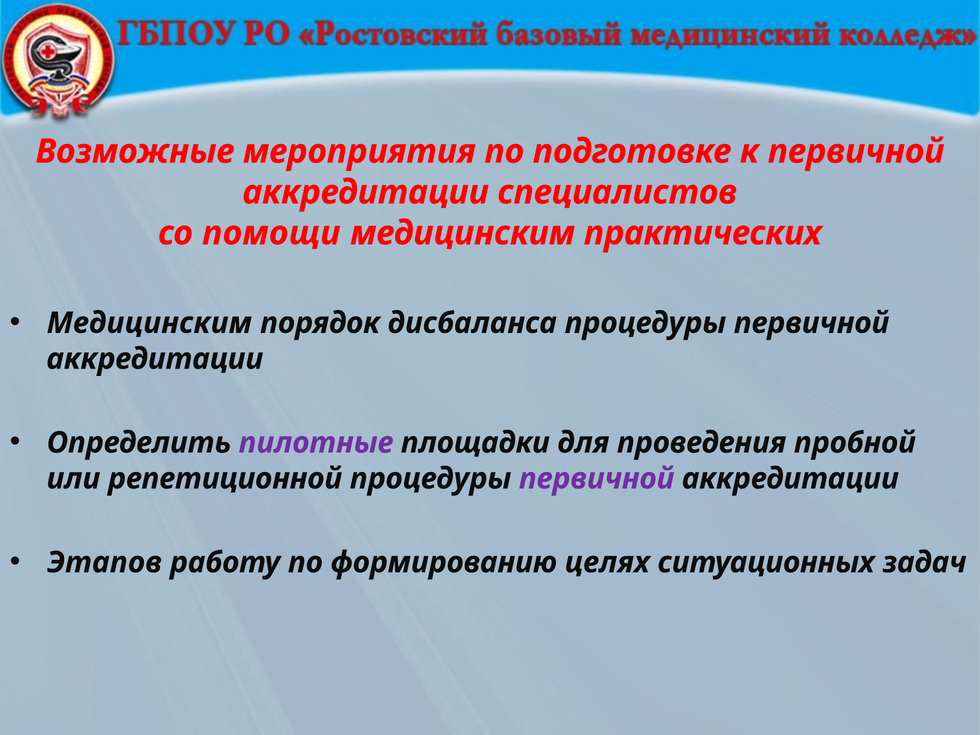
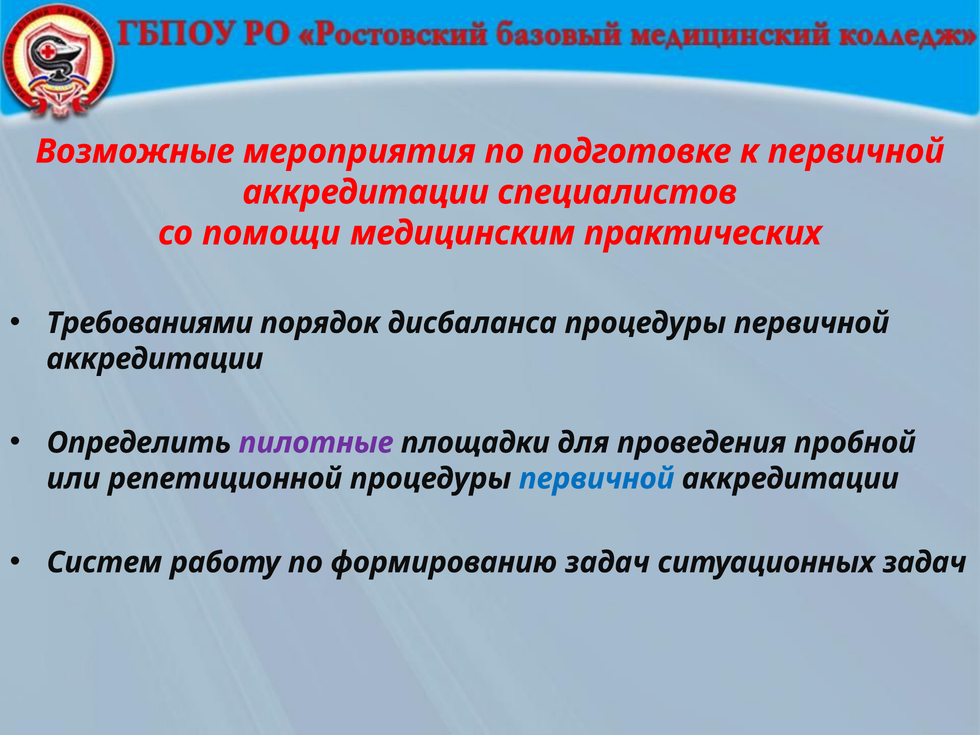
Медицинским at (149, 323): Медицинским -> Требованиями
первичной at (597, 479) colour: purple -> blue
Этапов: Этапов -> Систем
формированию целях: целях -> задач
